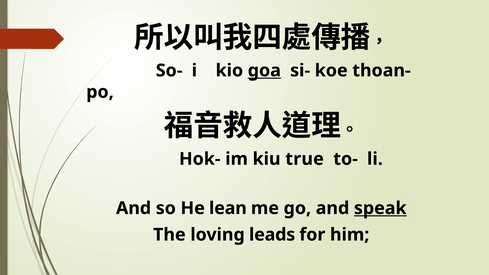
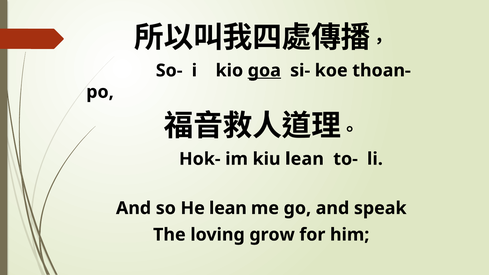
kiu true: true -> lean
speak underline: present -> none
leads: leads -> grow
